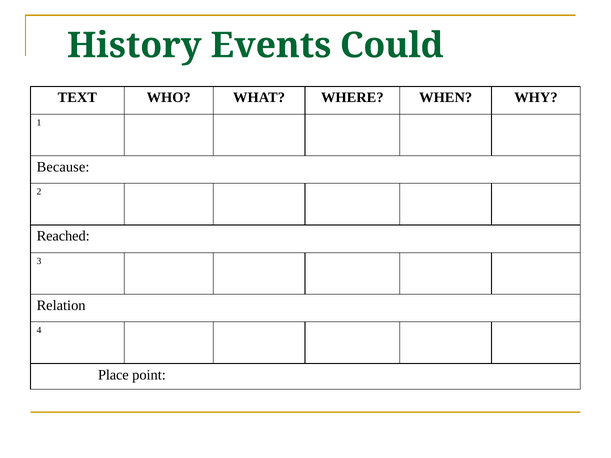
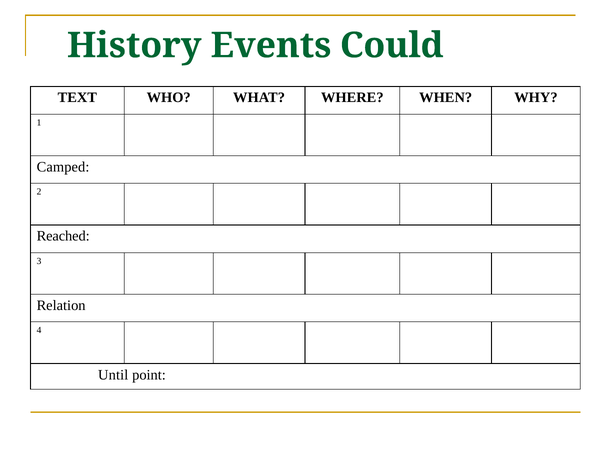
Because: Because -> Camped
Place: Place -> Until
